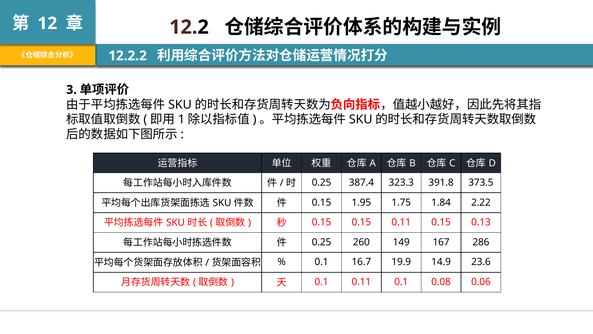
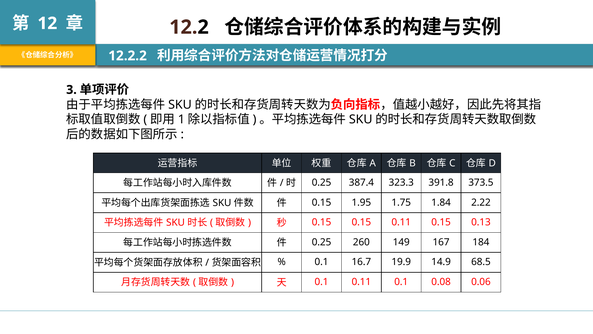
286: 286 -> 184
23.6: 23.6 -> 68.5
